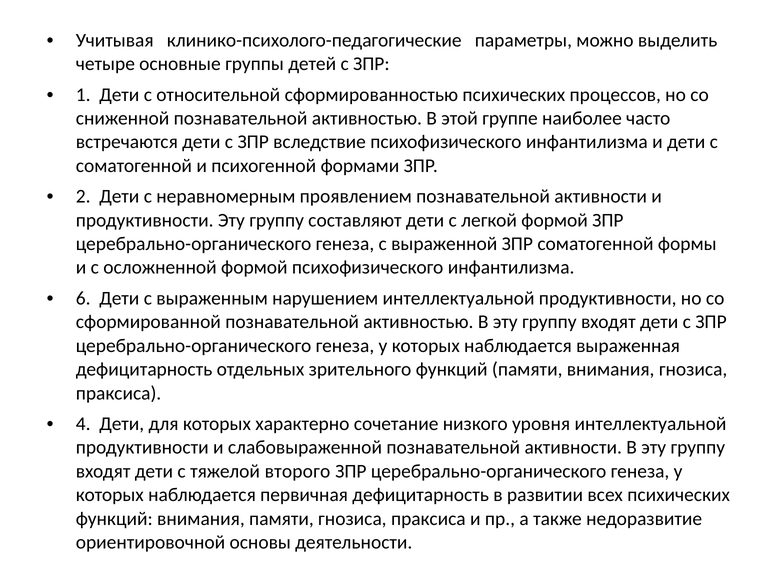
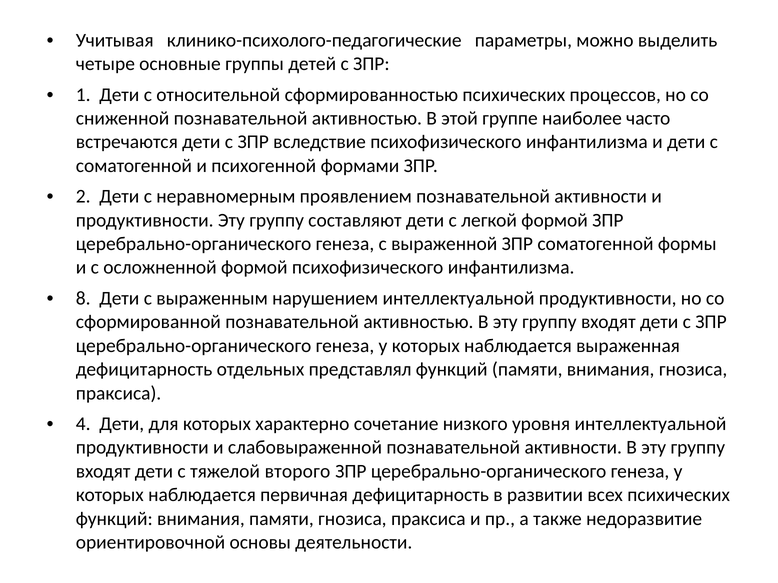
6: 6 -> 8
зрительного: зрительного -> представлял
